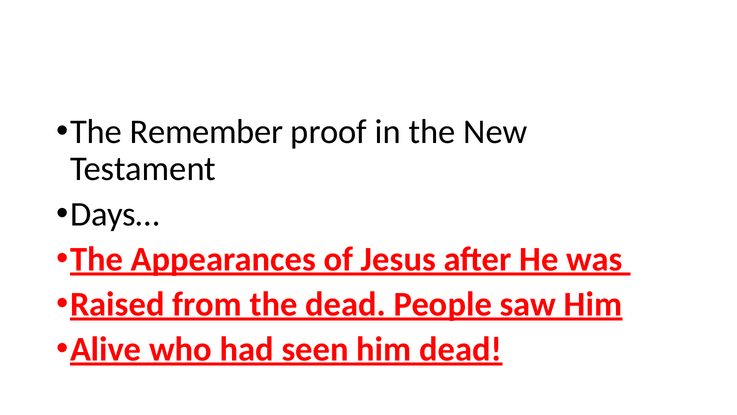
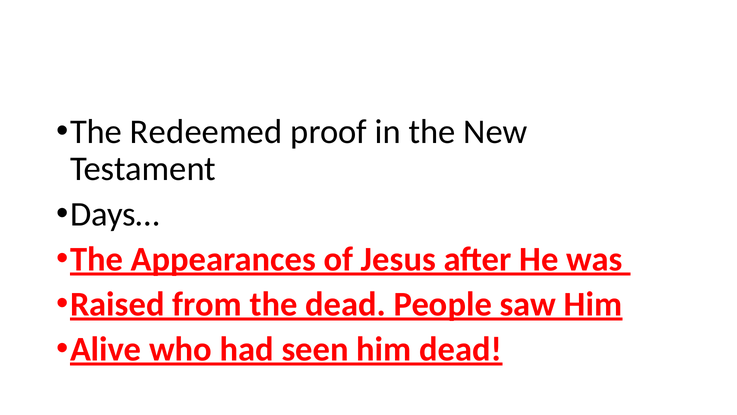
Remember: Remember -> Redeemed
